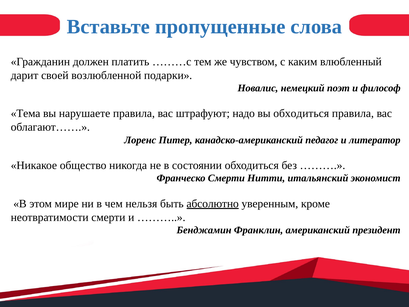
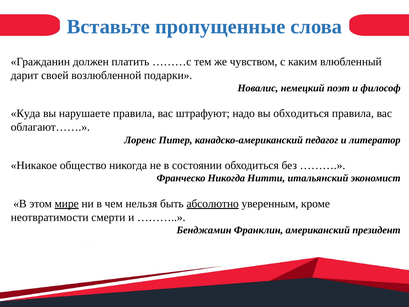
Тема: Тема -> Куда
Франческо Смерти: Смерти -> Никогда
мире underline: none -> present
